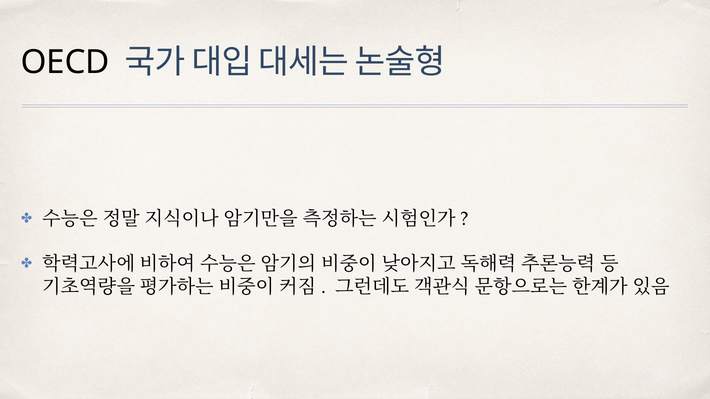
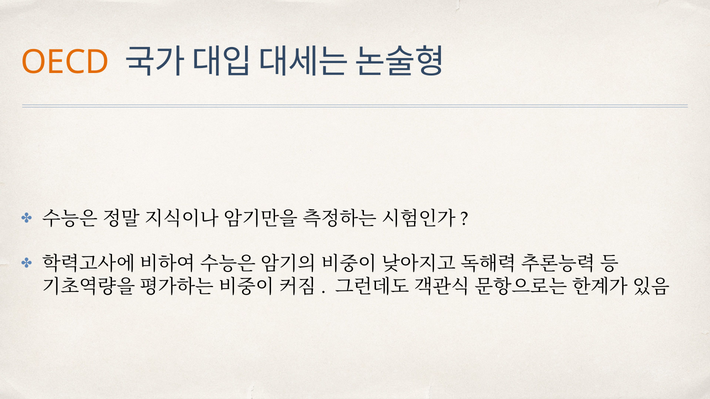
OECD colour: black -> orange
